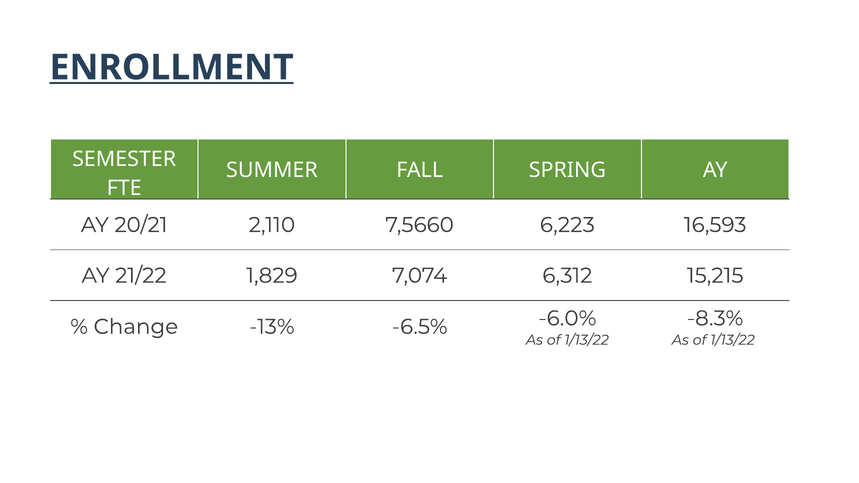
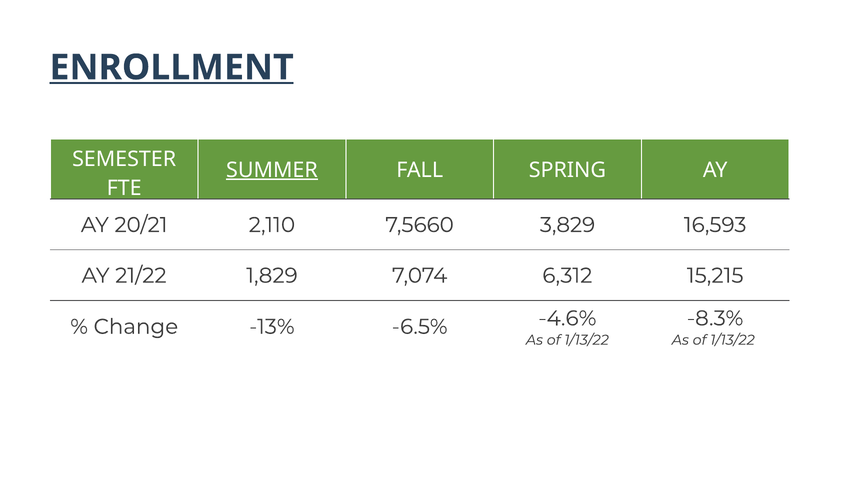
SUMMER underline: none -> present
6,223: 6,223 -> 3,829
-6.0%: -6.0% -> -4.6%
